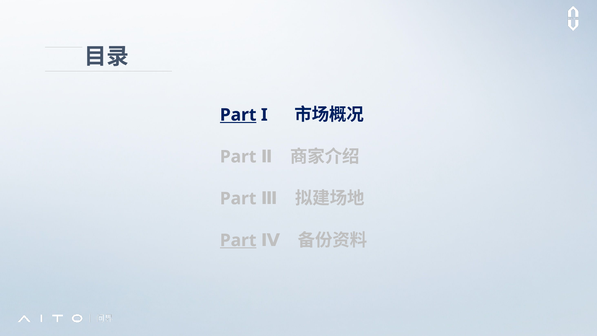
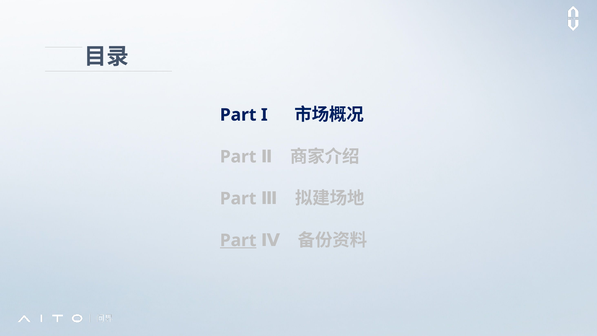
Part at (238, 115) underline: present -> none
